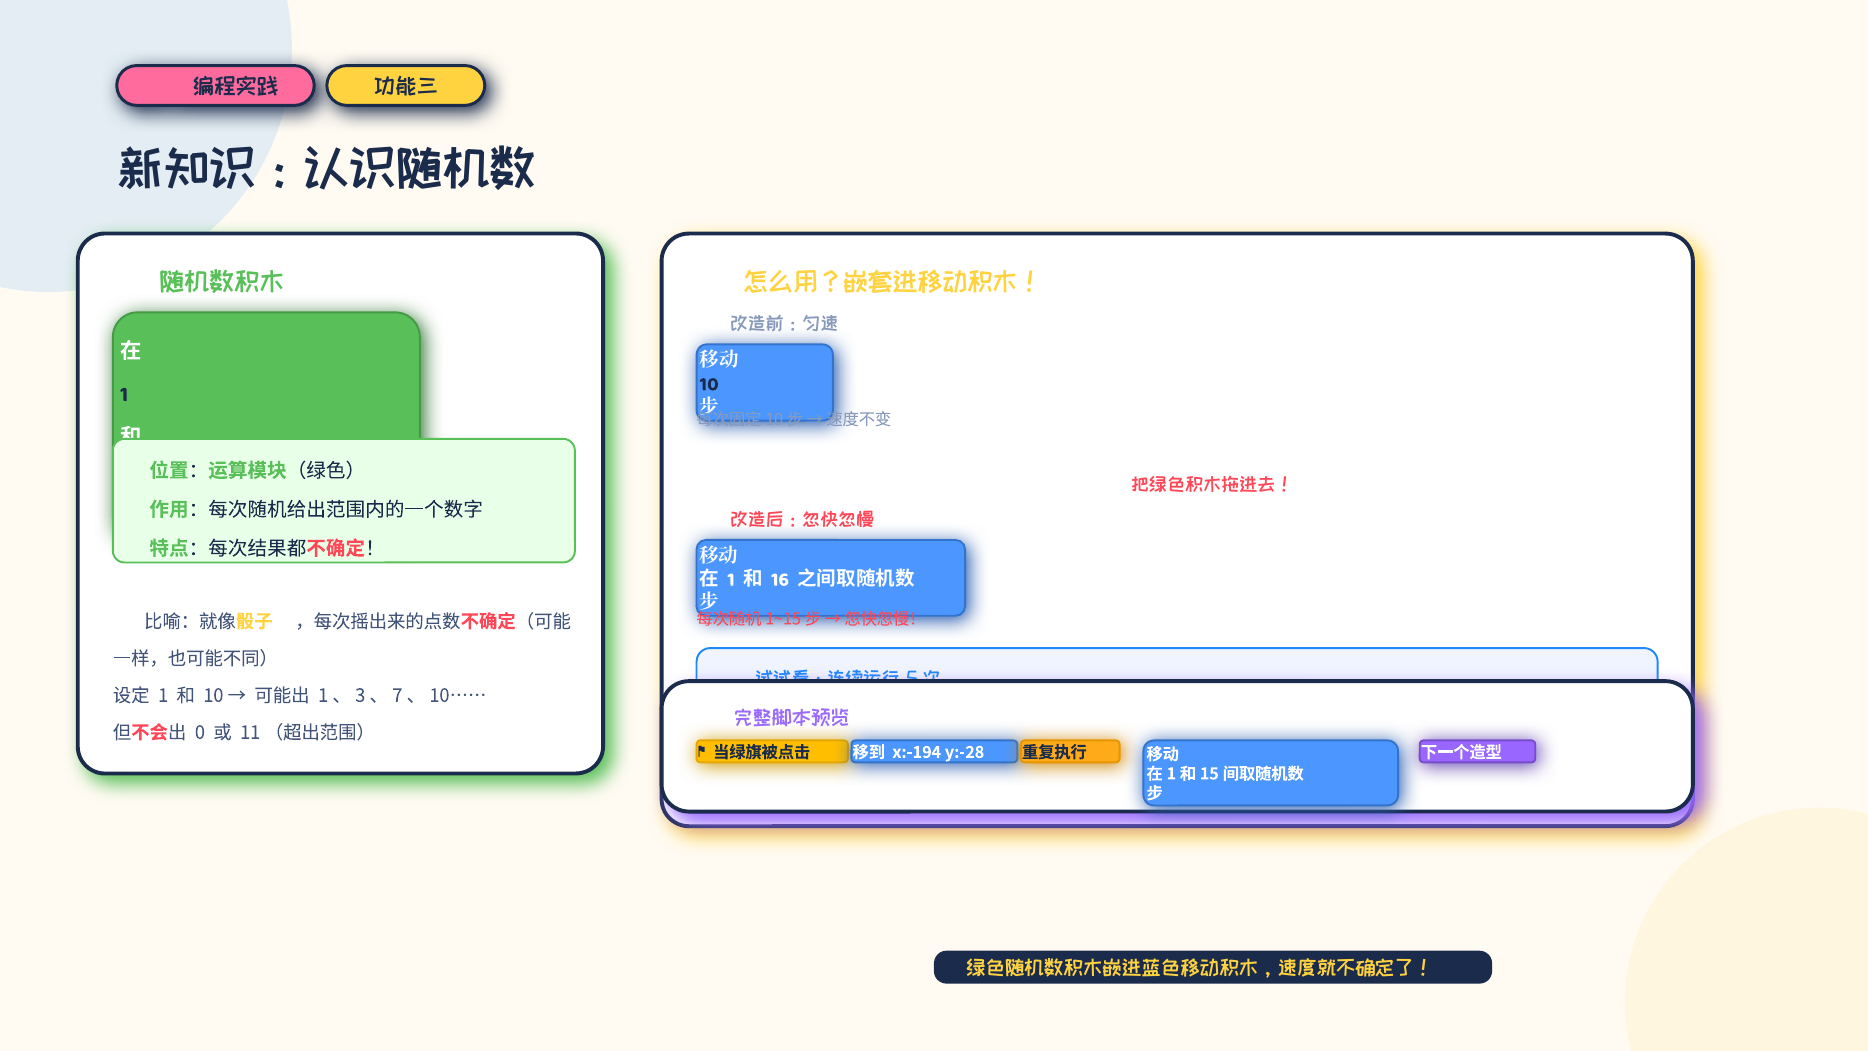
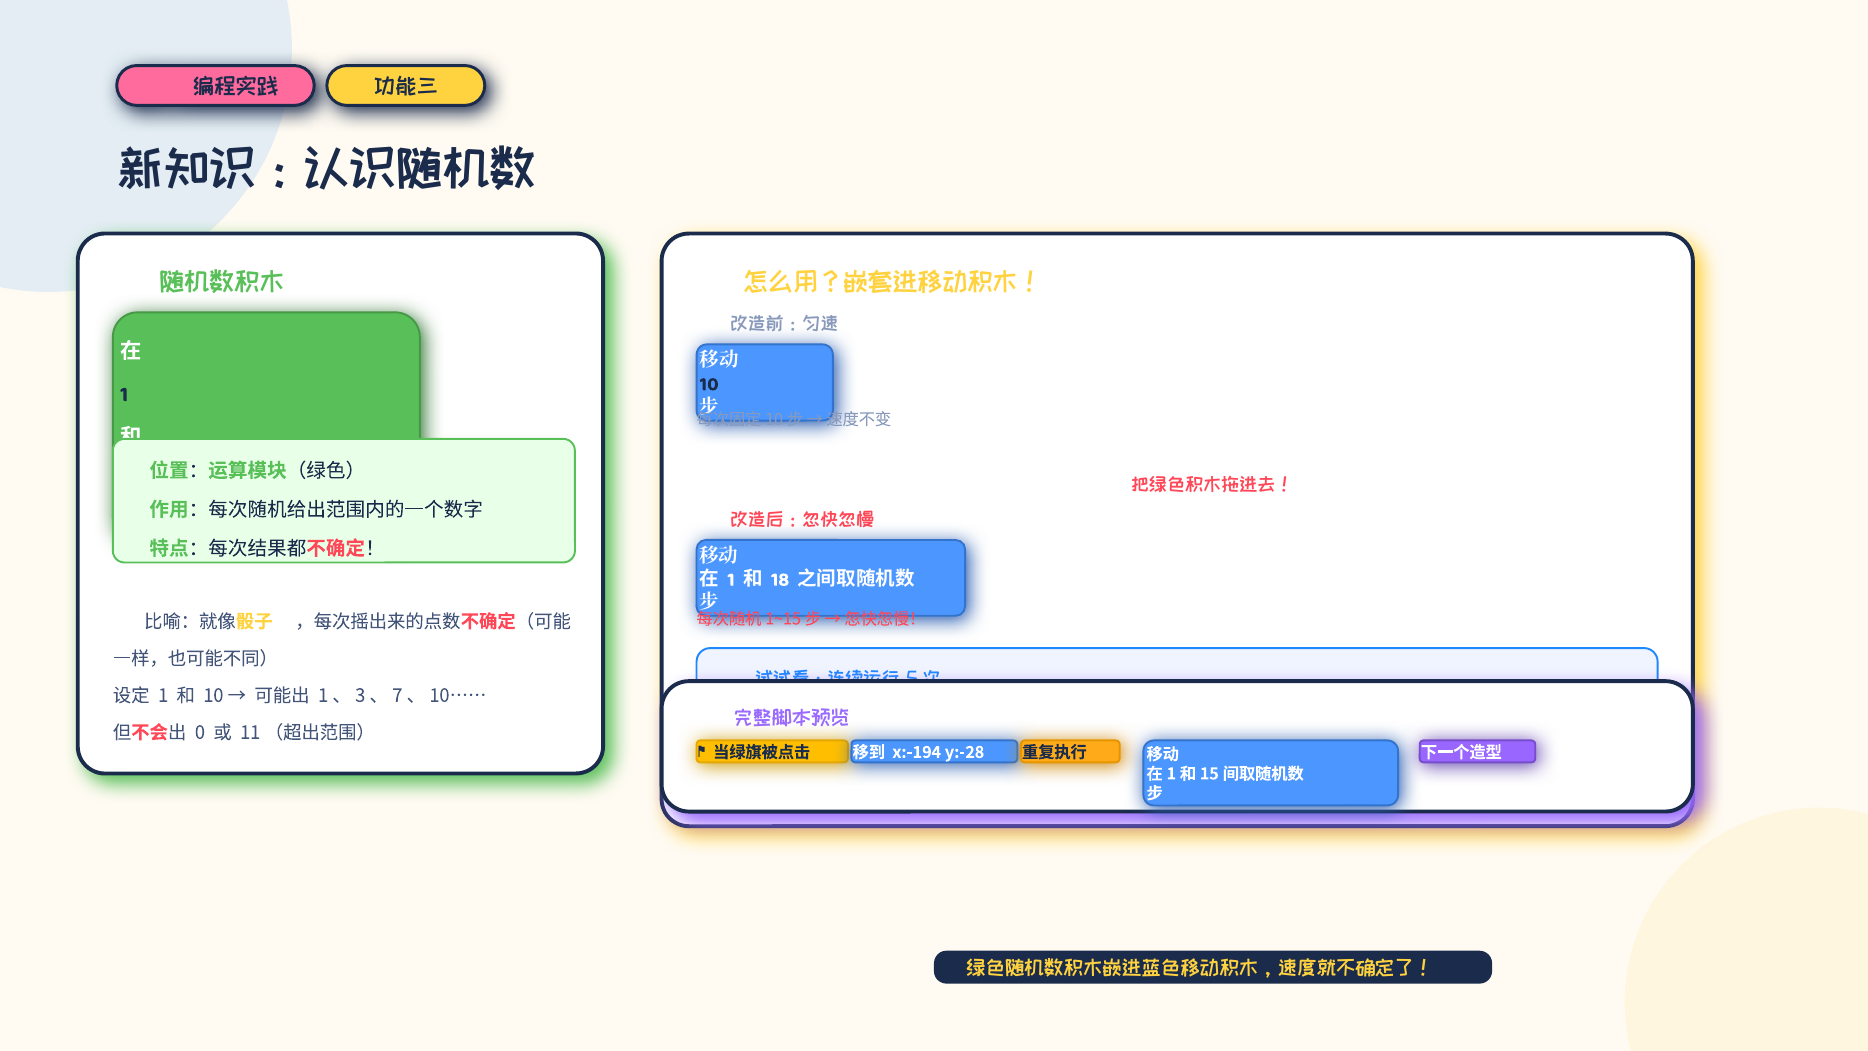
16: 16 -> 18
